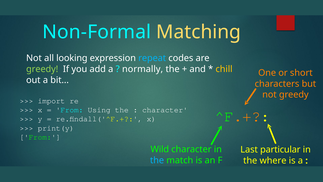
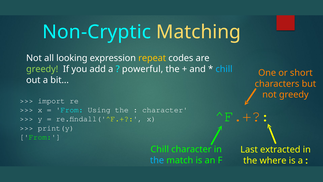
Non-Formal: Non-Formal -> Non-Cryptic
repeat colour: light blue -> yellow
normally: normally -> powerful
chill at (224, 69) colour: yellow -> light blue
Wild at (160, 149): Wild -> Chill
particular: particular -> extracted
